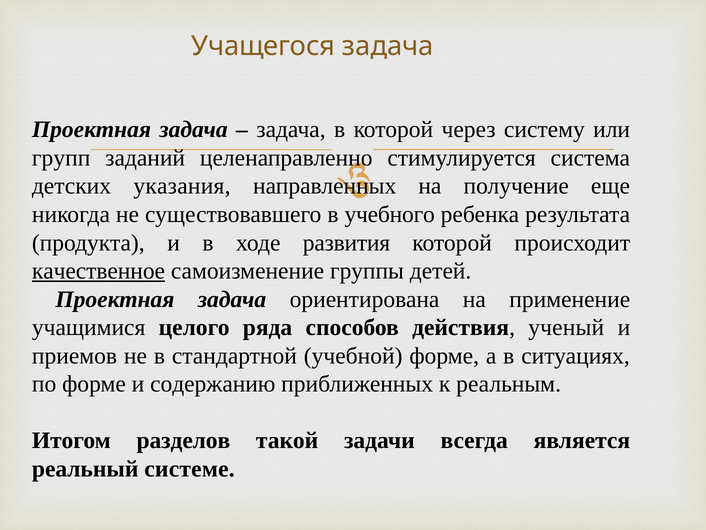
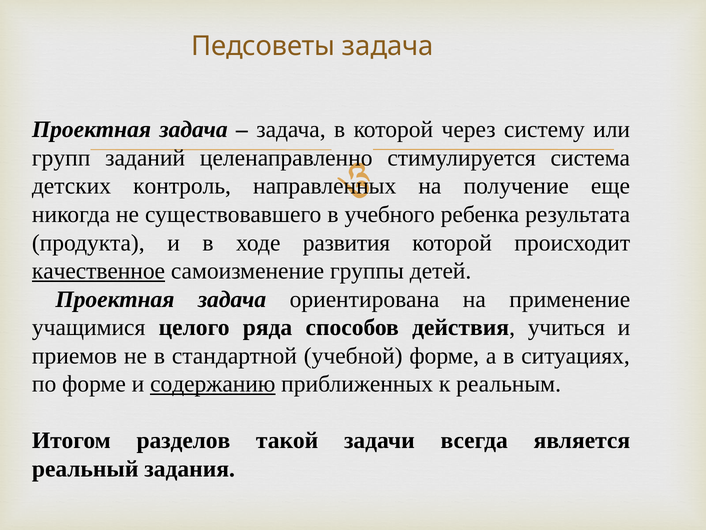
Учащегося: Учащегося -> Педсоветы
указания: указания -> контроль
ученый: ученый -> учиться
содержанию underline: none -> present
системе: системе -> задания
